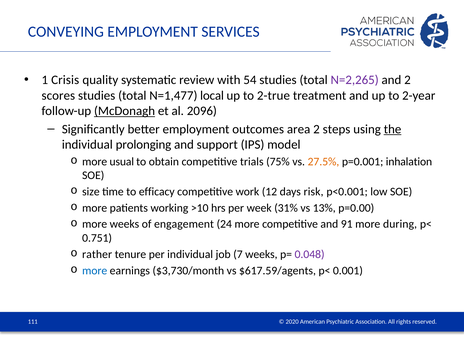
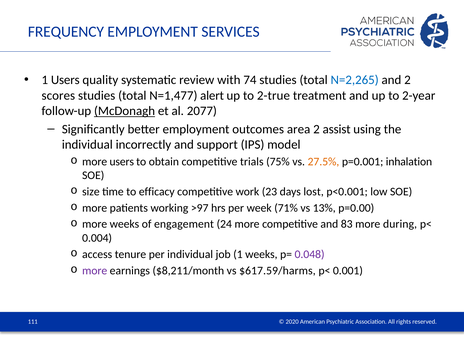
CONVEYING: CONVEYING -> FREQUENCY
1 Crisis: Crisis -> Users
54: 54 -> 74
N=2,265 colour: purple -> blue
local: local -> alert
2096: 2096 -> 2077
steps: steps -> assist
the underline: present -> none
prolonging: prolonging -> incorrectly
more usual: usual -> users
12: 12 -> 23
risk: risk -> lost
>10: >10 -> >97
31%: 31% -> 71%
91: 91 -> 83
0.751: 0.751 -> 0.004
rather: rather -> access
job 7: 7 -> 1
more at (95, 271) colour: blue -> purple
$3,730/month: $3,730/month -> $8,211/month
$617.59/agents: $617.59/agents -> $617.59/harms
